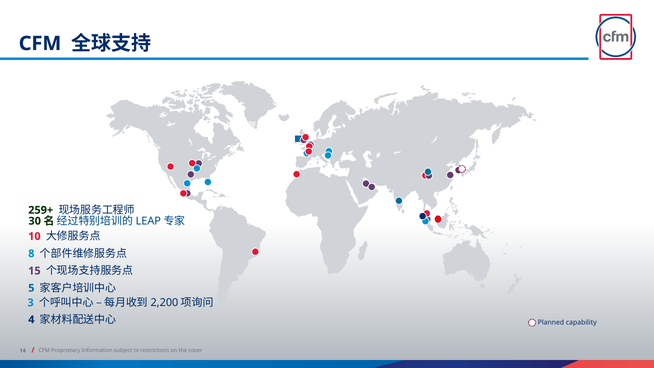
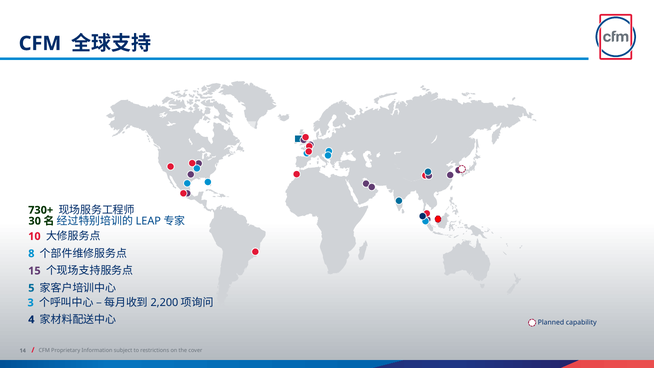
259+: 259+ -> 730+
